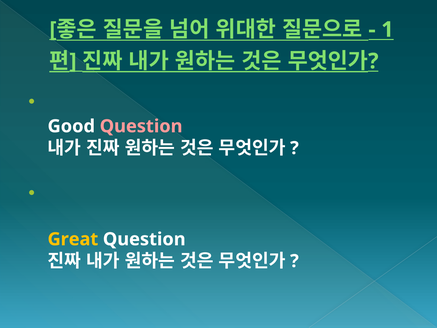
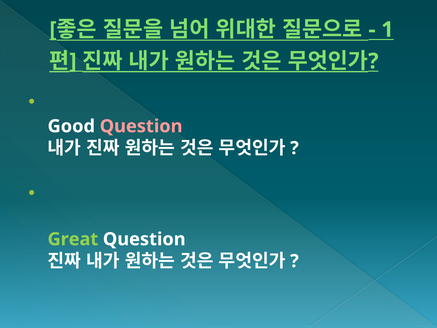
Great colour: yellow -> light green
